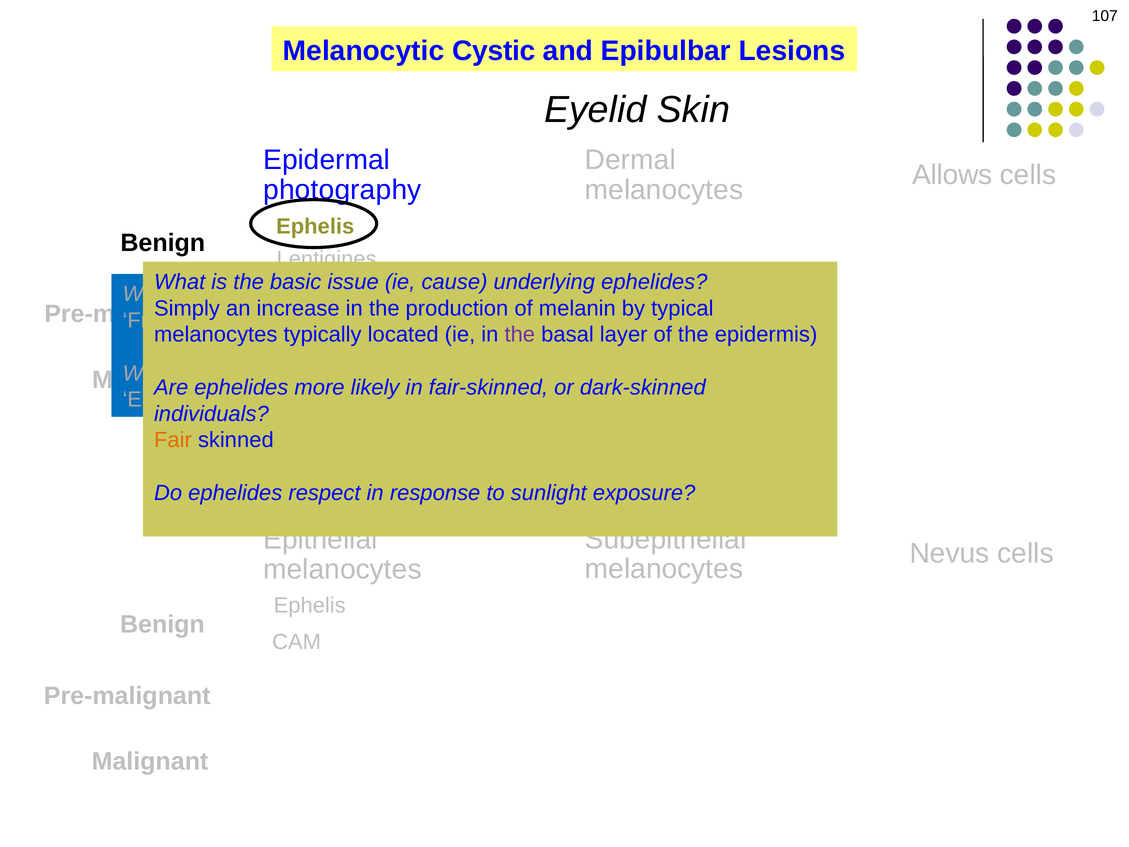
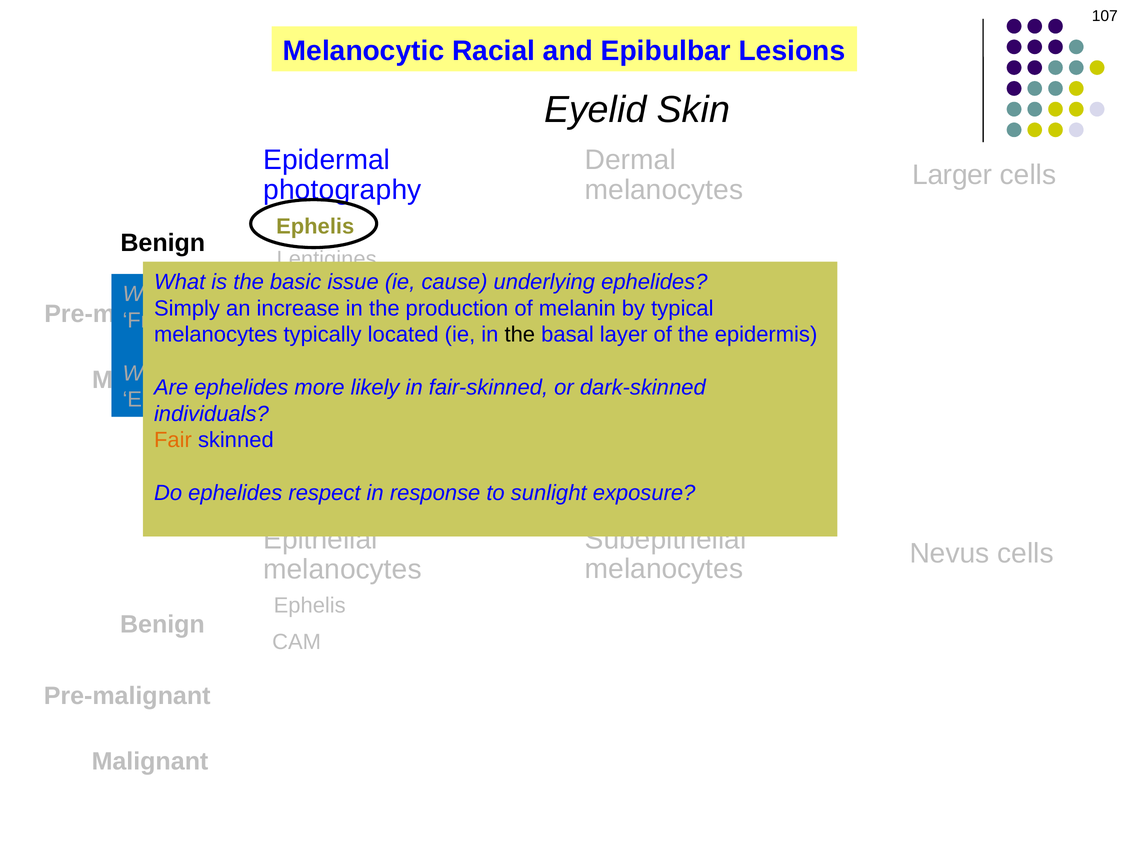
Cystic: Cystic -> Racial
Allows: Allows -> Larger
the at (520, 335) colour: purple -> black
